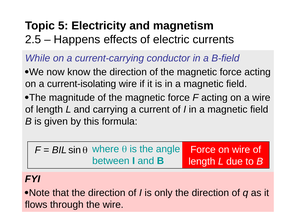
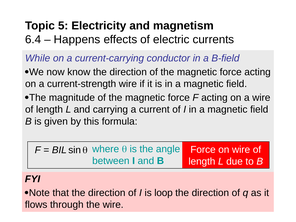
2.5: 2.5 -> 6.4
current-isolating: current-isolating -> current-strength
only: only -> loop
